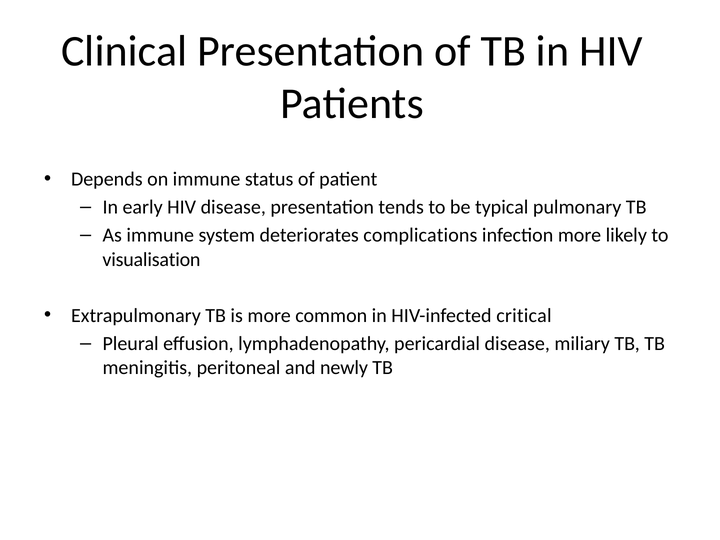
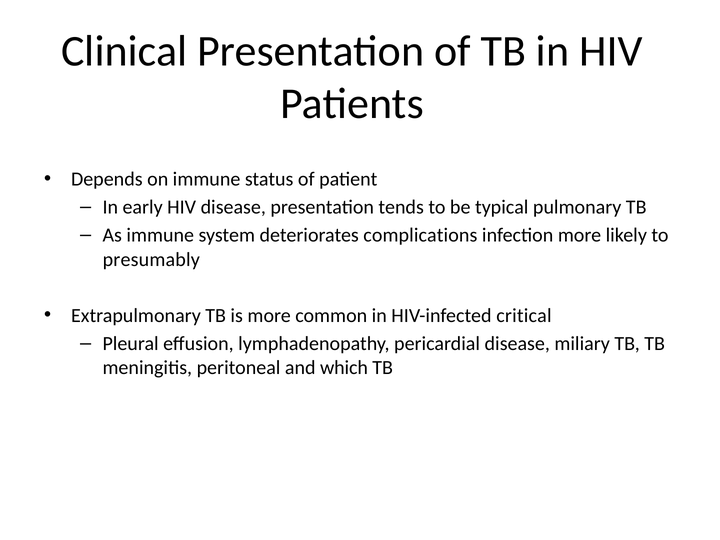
visualisation: visualisation -> presumably
newly: newly -> which
